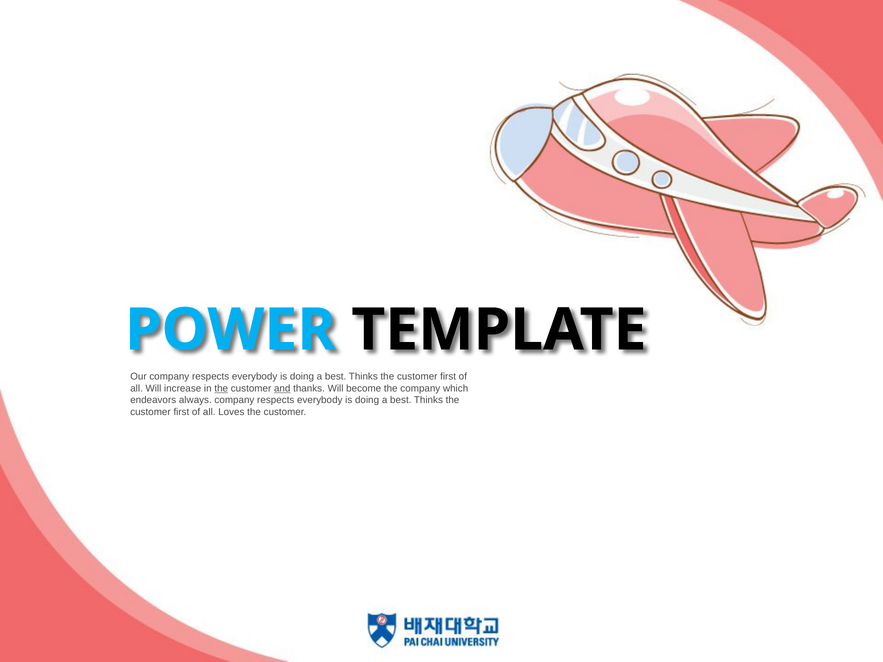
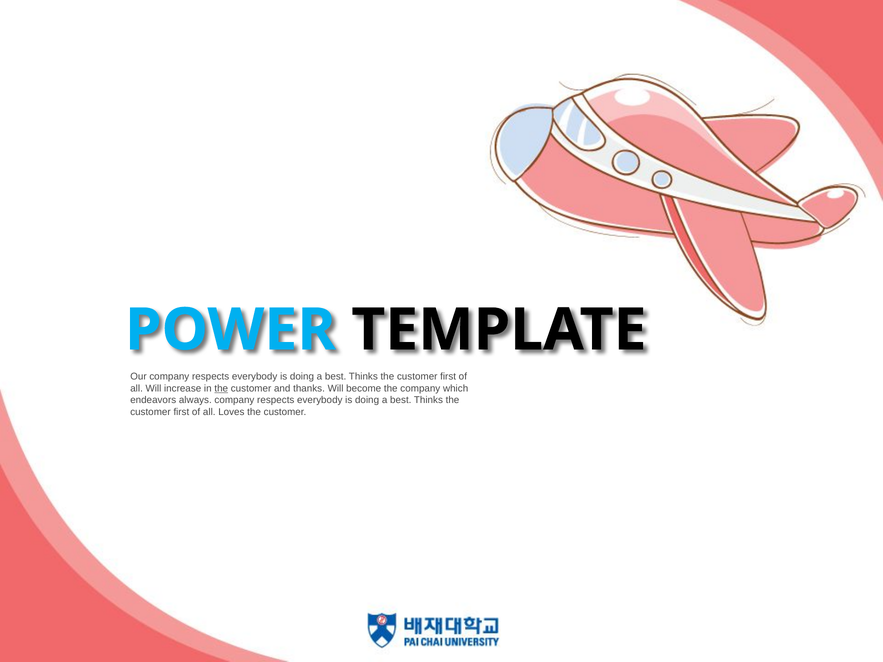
and underline: present -> none
